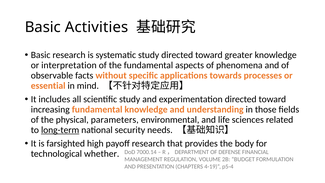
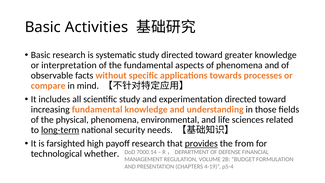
essential: essential -> compare
physical parameters: parameters -> phenomena
provides underline: none -> present
body: body -> from
